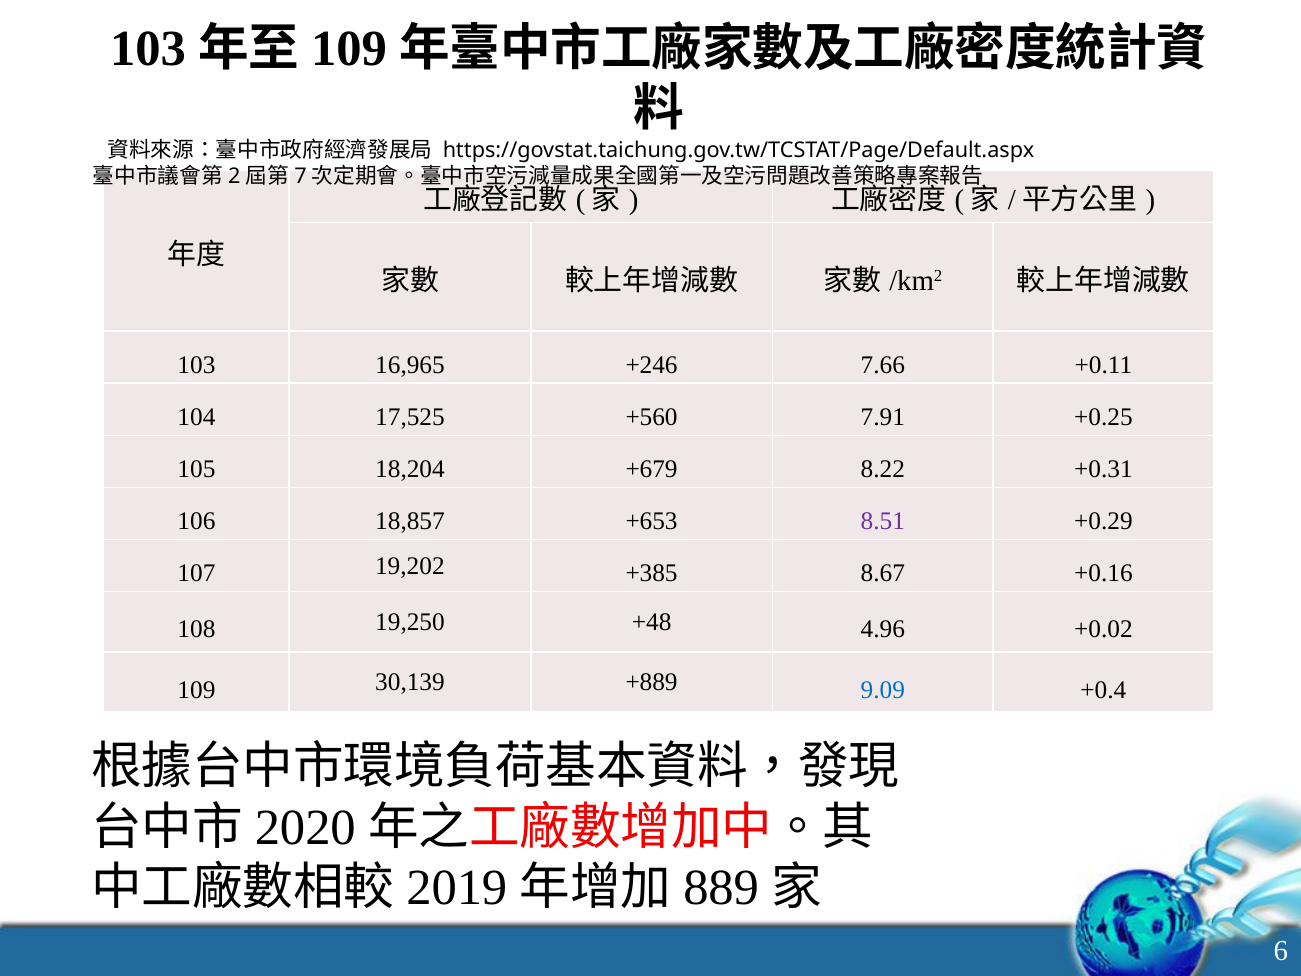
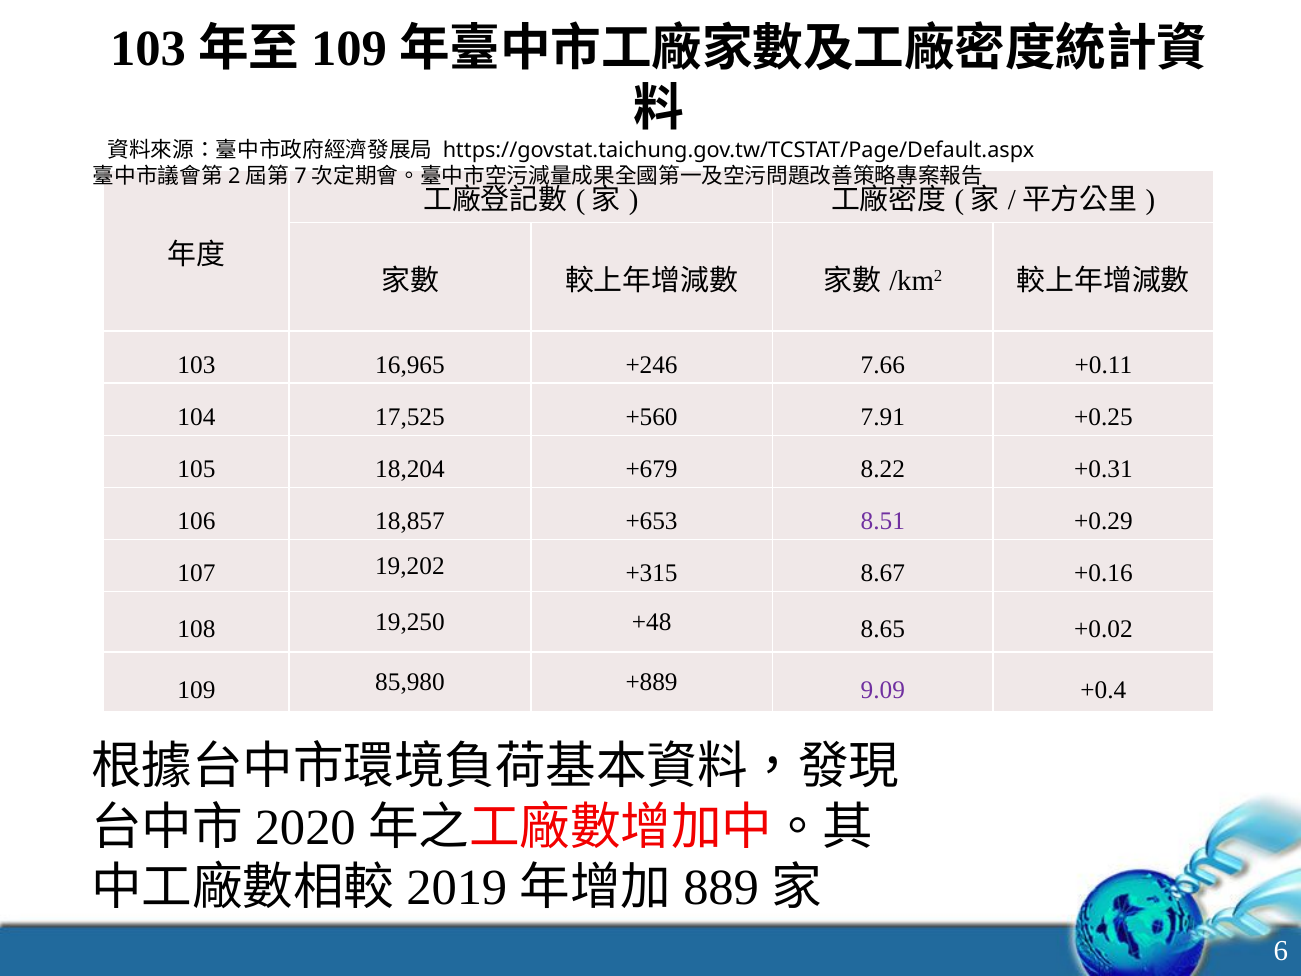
+385: +385 -> +315
4.96: 4.96 -> 8.65
30,139: 30,139 -> 85,980
9.09 colour: blue -> purple
